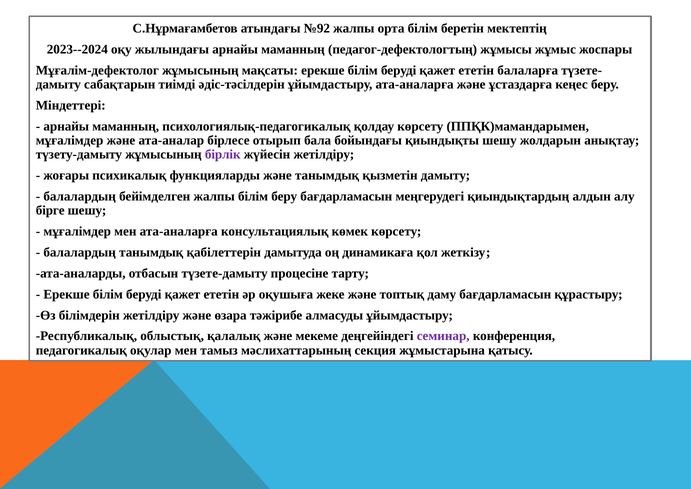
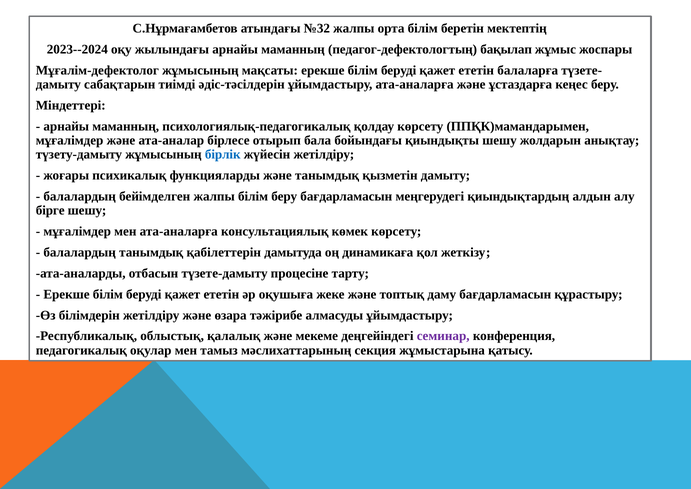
№92: №92 -> №32
жұмысы: жұмысы -> бақылап
бірлік colour: purple -> blue
